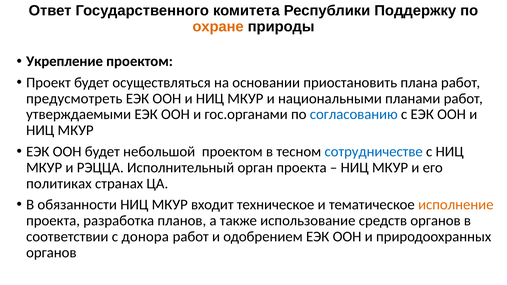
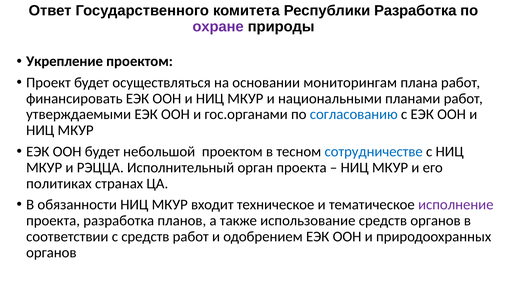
Республики Поддержку: Поддержку -> Разработка
охране colour: orange -> purple
приостановить: приостановить -> мониторингам
предусмотреть: предусмотреть -> финансировать
исполнение colour: orange -> purple
с донора: донора -> средств
